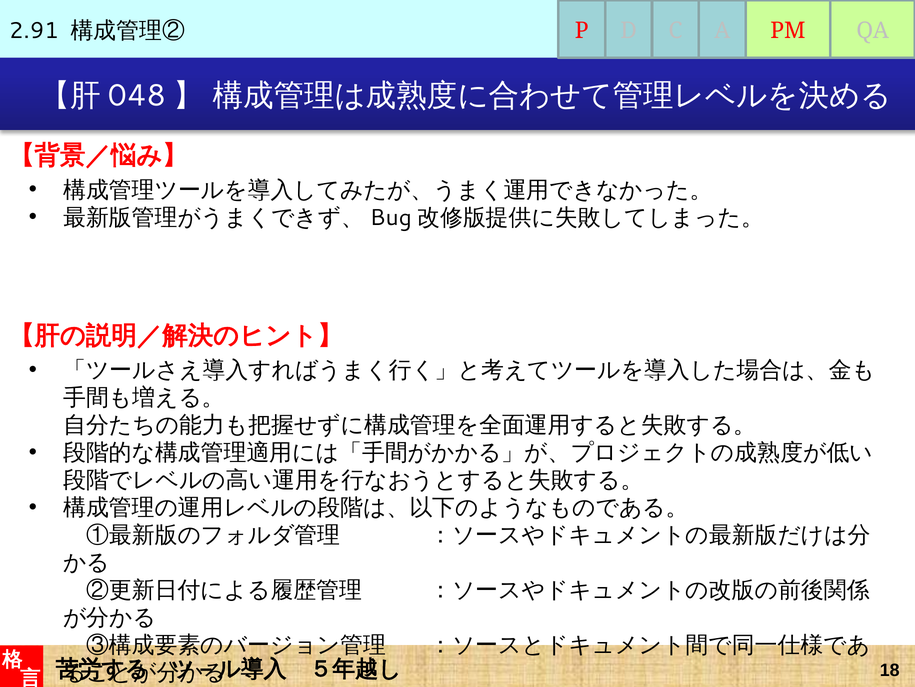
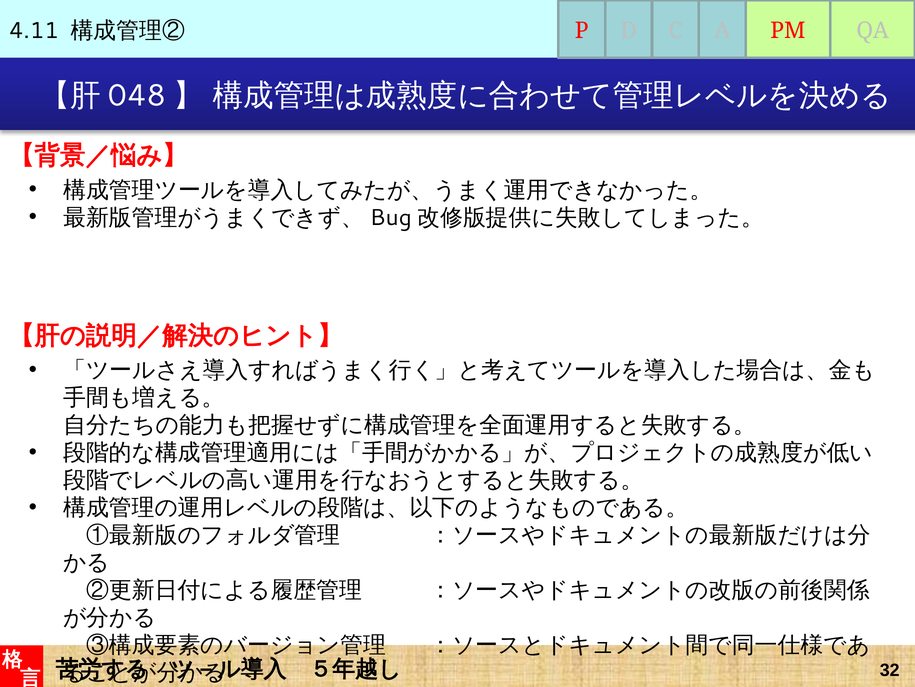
2.91: 2.91 -> 4.11
18: 18 -> 32
